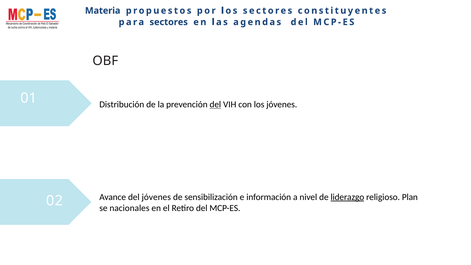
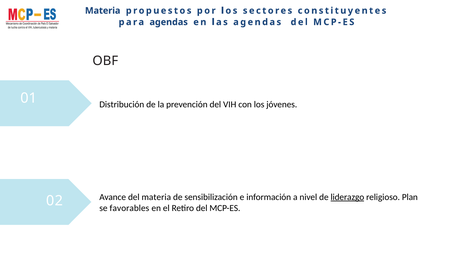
para sectores: sectores -> agendas
del at (215, 105) underline: present -> none
del jóvenes: jóvenes -> materia
nacionales: nacionales -> favorables
